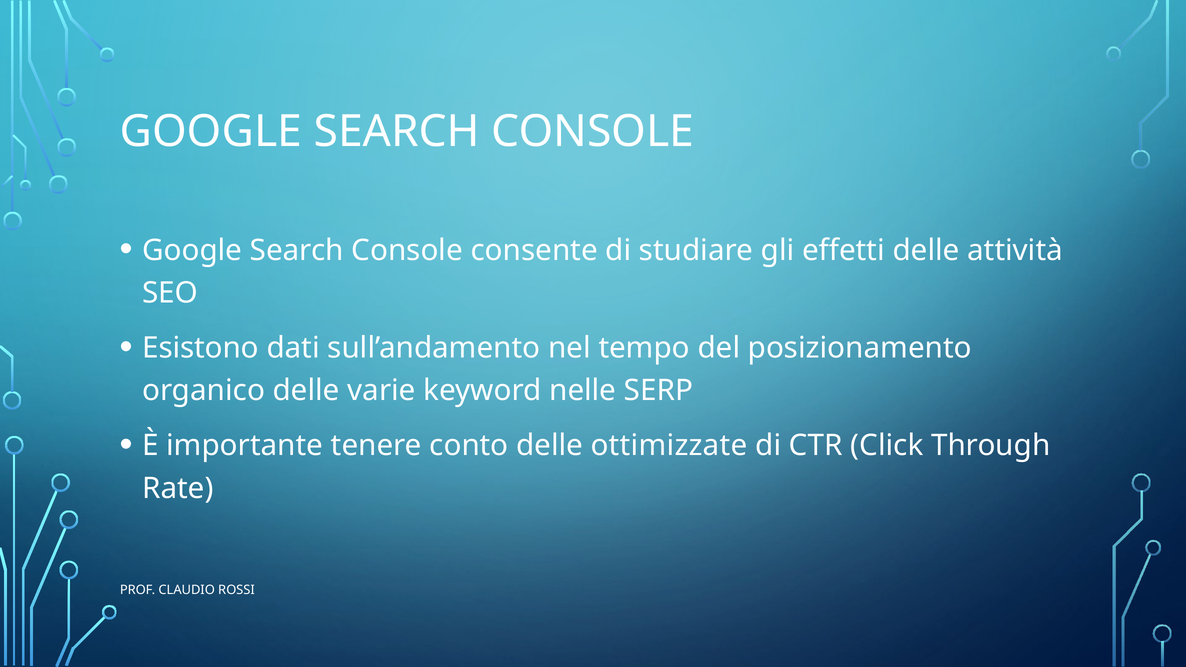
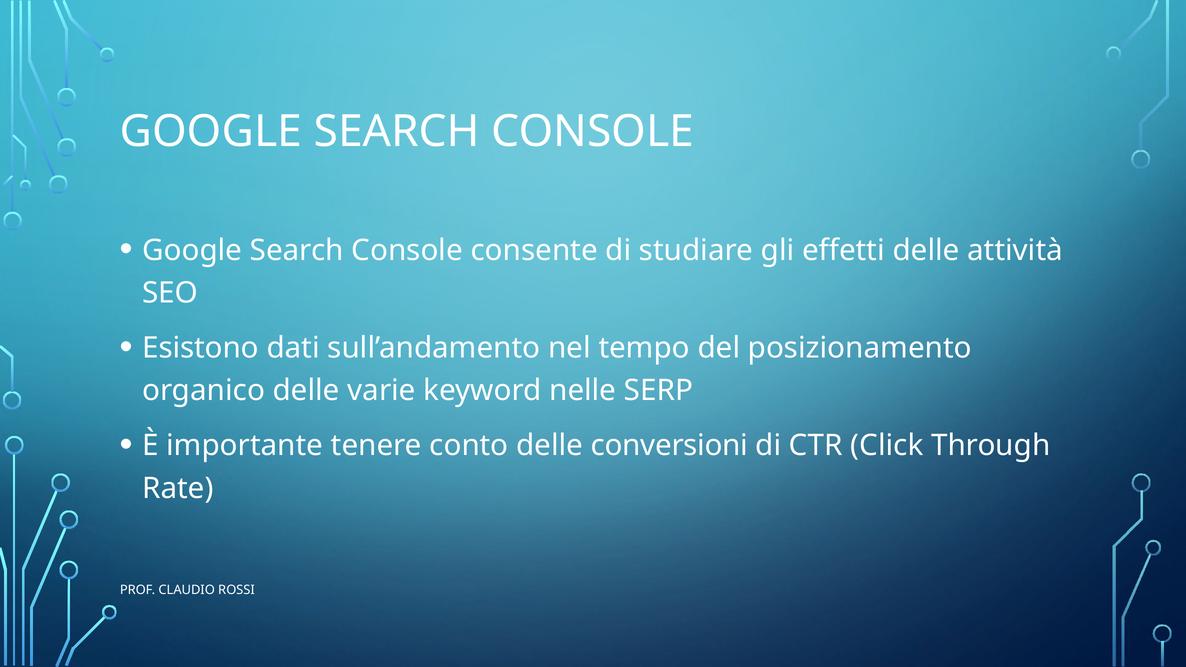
ottimizzate: ottimizzate -> conversioni
